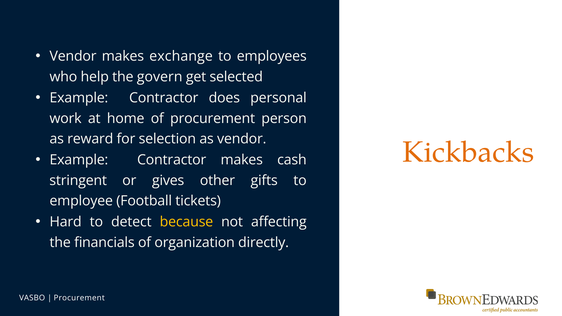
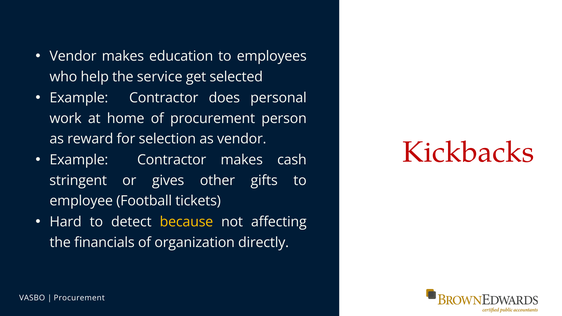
exchange: exchange -> education
govern: govern -> service
Kickbacks colour: orange -> red
